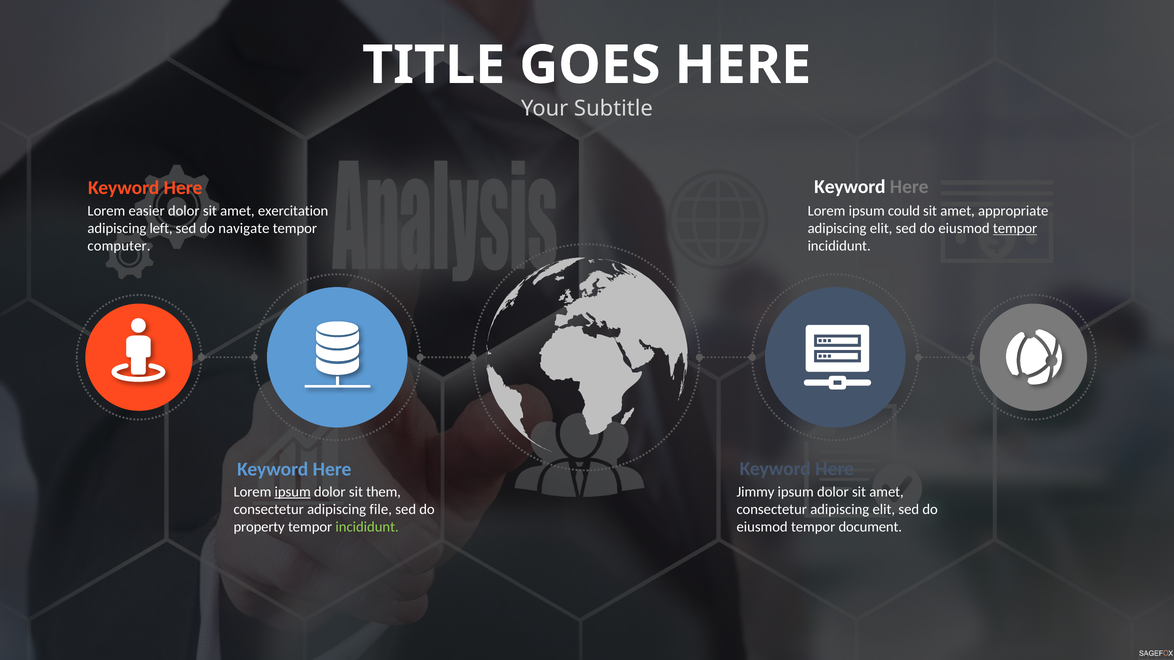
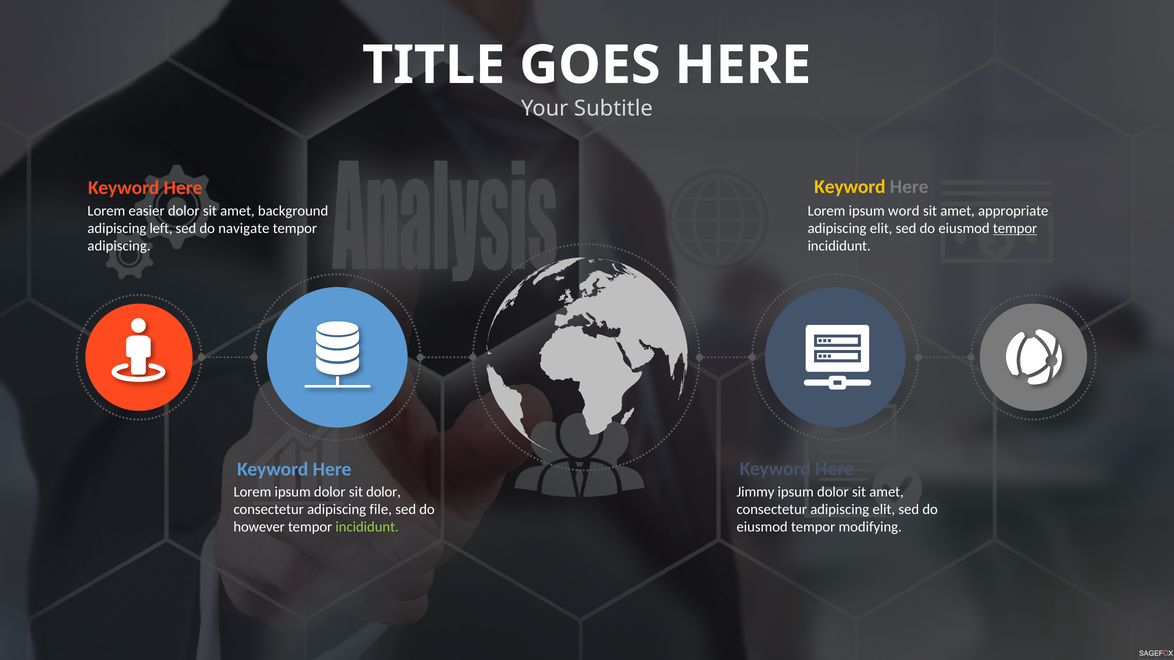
Keyword at (850, 187) colour: white -> yellow
exercitation: exercitation -> background
could: could -> word
computer at (119, 246): computer -> adipiscing
ipsum at (293, 492) underline: present -> none
sit them: them -> dolor
property: property -> however
document: document -> modifying
